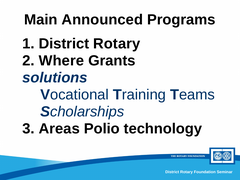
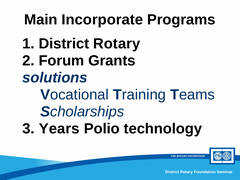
Announced: Announced -> Incorporate
Where: Where -> Forum
Areas: Areas -> Years
